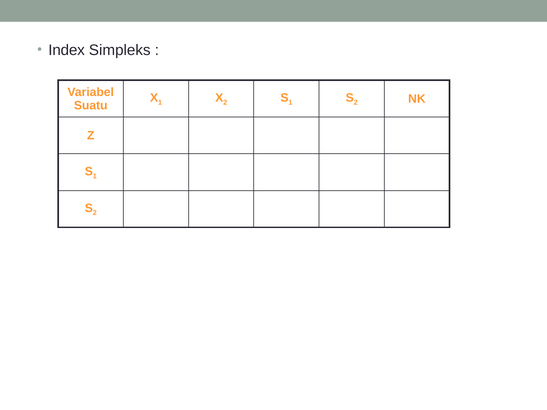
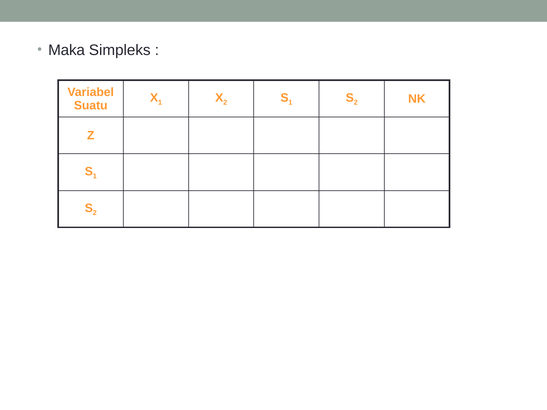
Index: Index -> Maka
